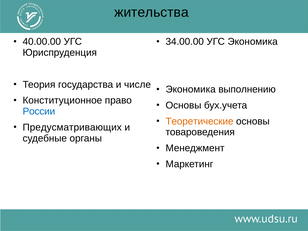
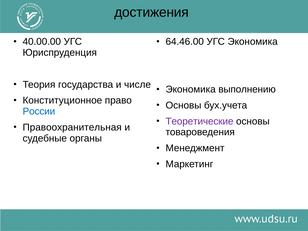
жительства: жительства -> достижения
34.00.00: 34.00.00 -> 64.46.00
Теоретические colour: orange -> purple
Предусматривающих: Предусматривающих -> Правоохранительная
